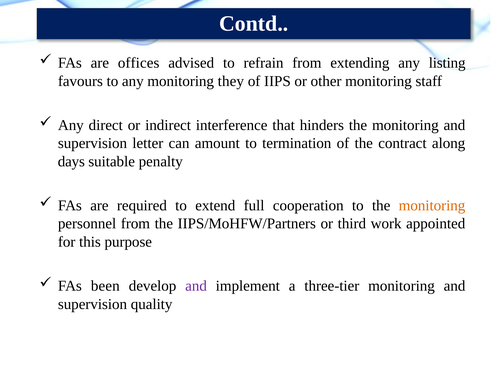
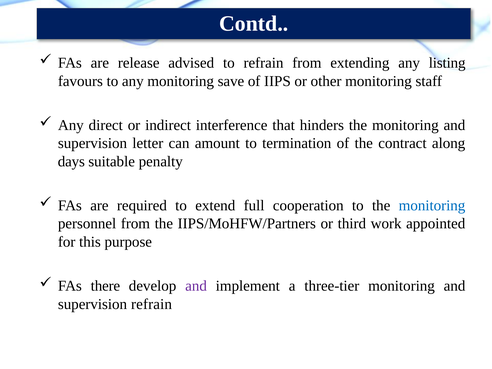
offices: offices -> release
they: they -> save
monitoring at (432, 206) colour: orange -> blue
been: been -> there
supervision quality: quality -> refrain
